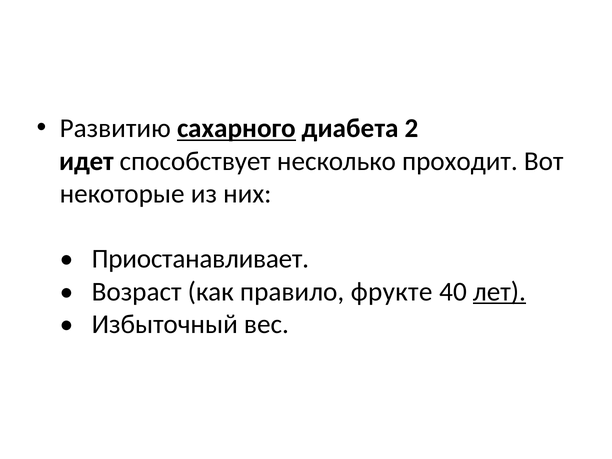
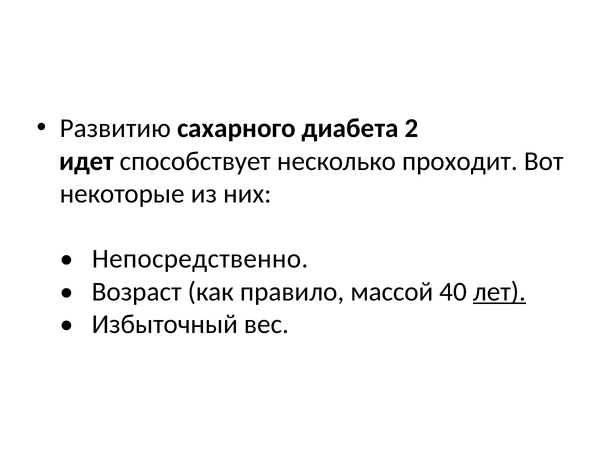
сахарного underline: present -> none
Приостанавливает: Приостанавливает -> Непосредственно
фрукте: фрукте -> массой
